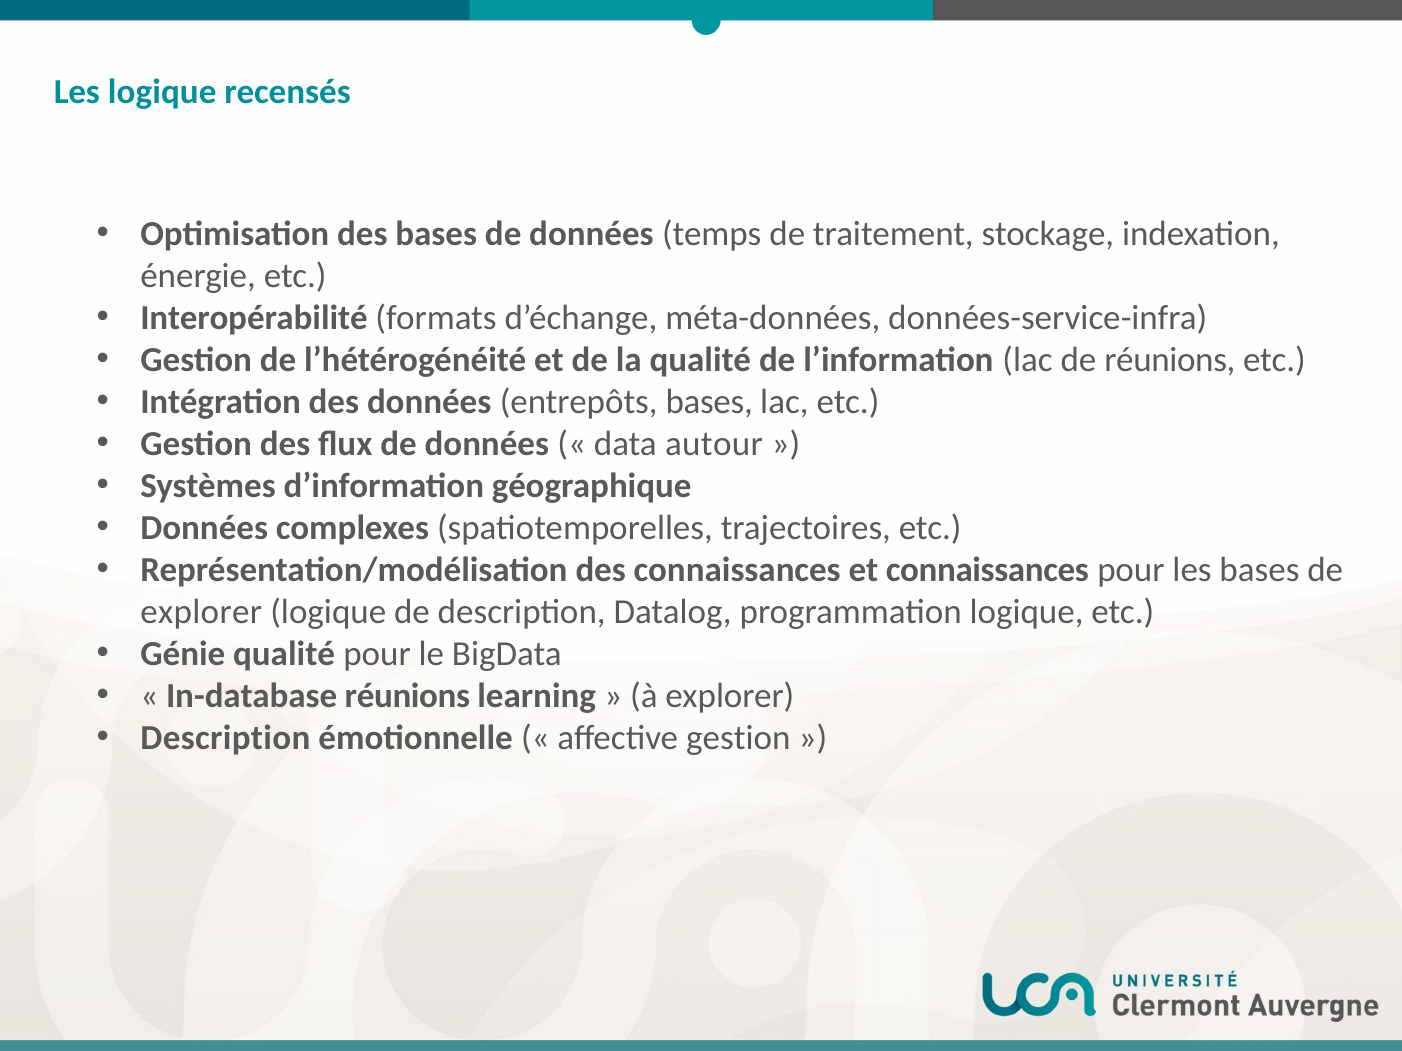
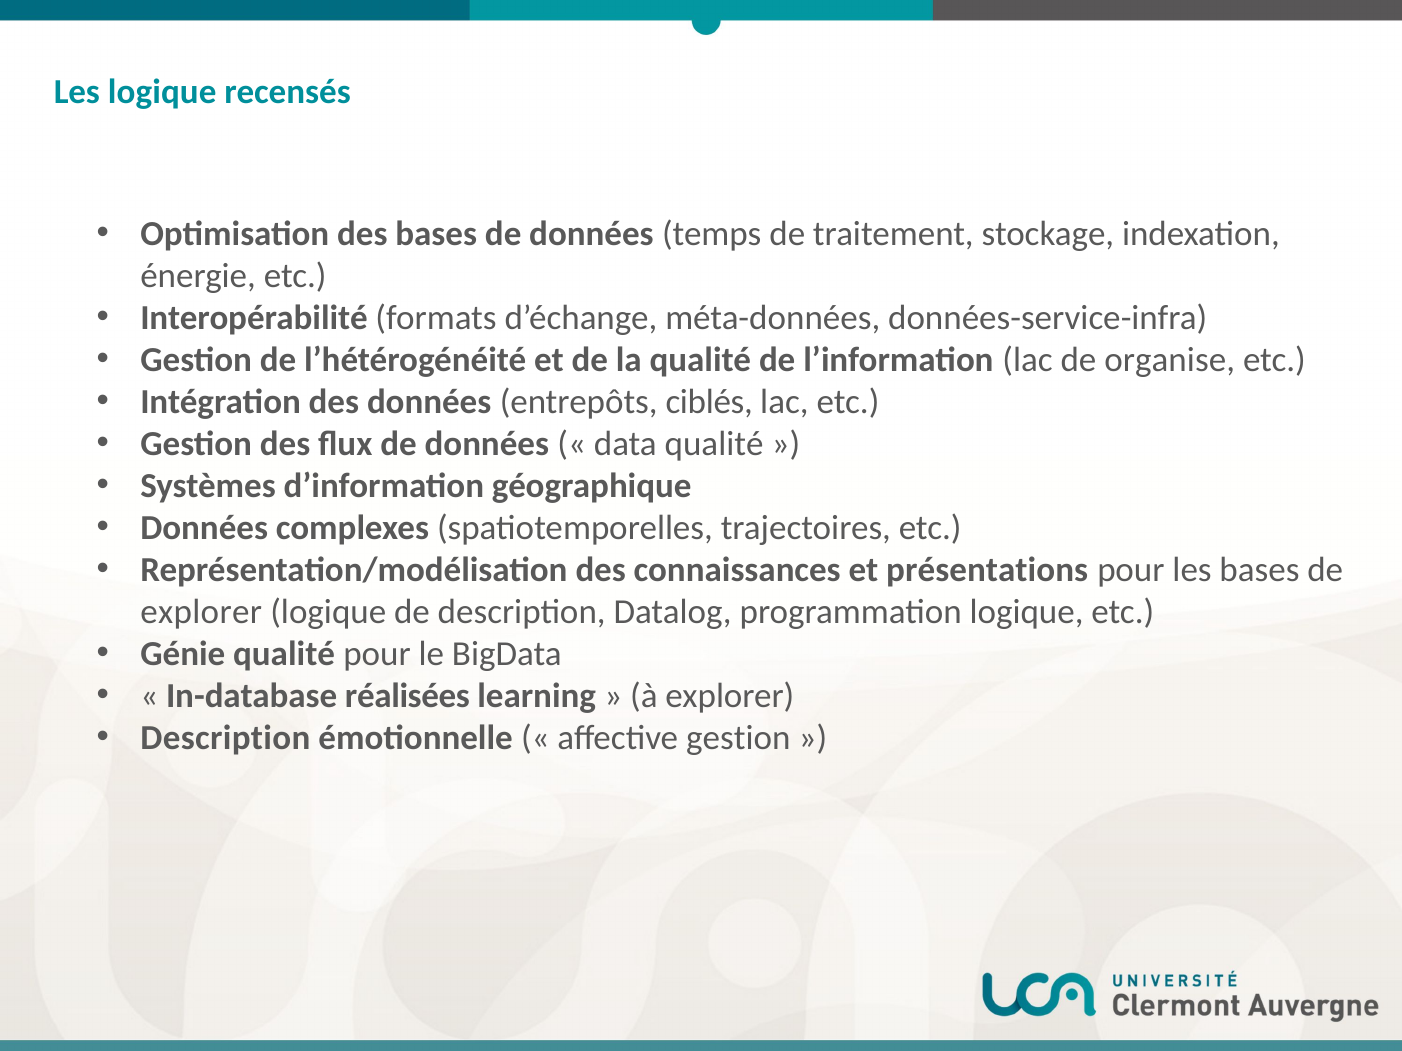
de réunions: réunions -> organise
entrepôts bases: bases -> ciblés
data autour: autour -> qualité
et connaissances: connaissances -> présentations
In-database réunions: réunions -> réalisées
